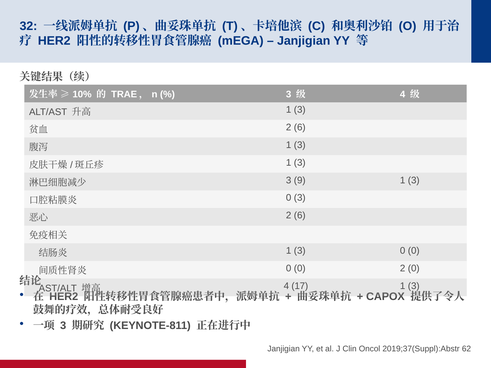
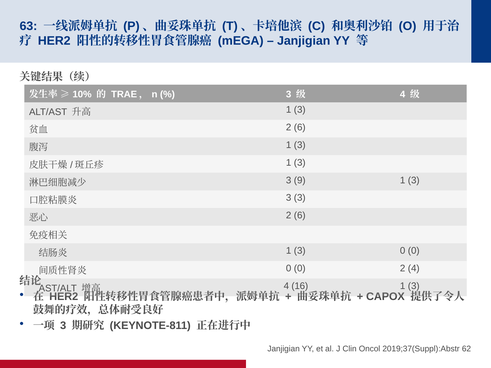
32: 32 -> 63
0 at (289, 198): 0 -> 3
2 0: 0 -> 4
17: 17 -> 16
